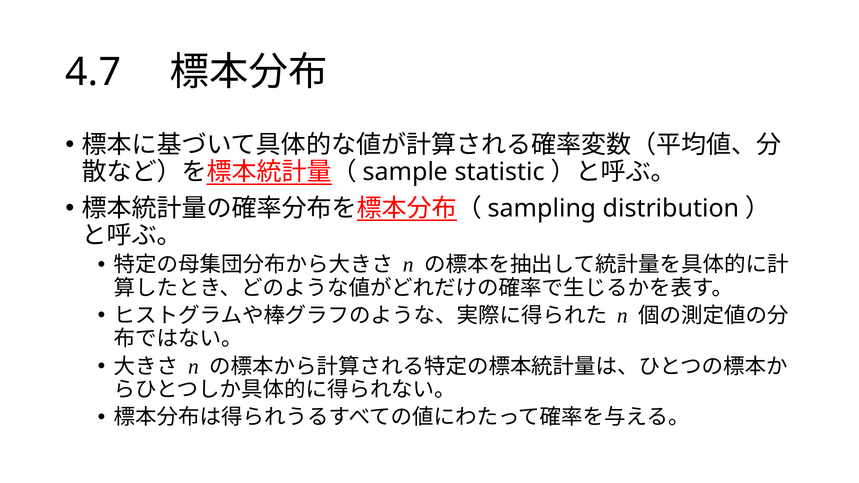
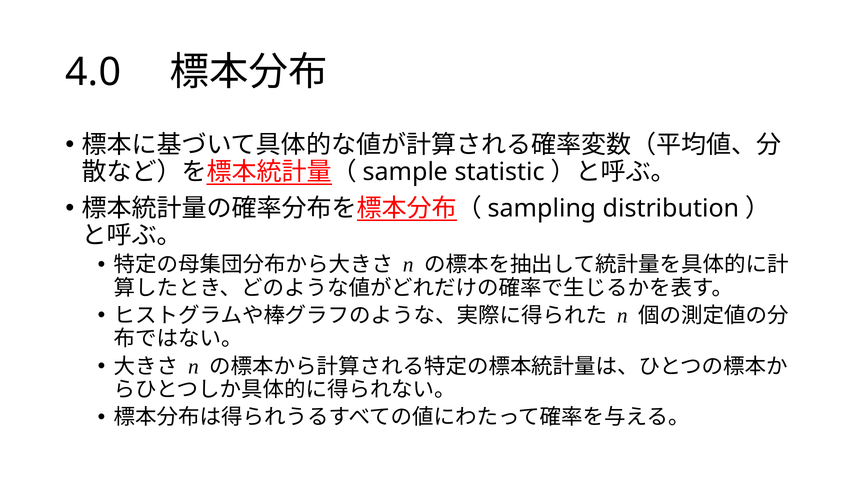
4.7: 4.7 -> 4.0
